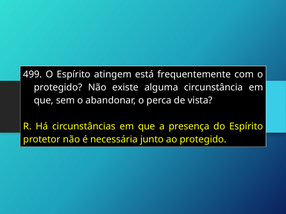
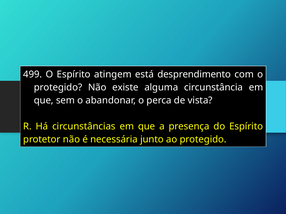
frequentemente: frequentemente -> desprendimento
